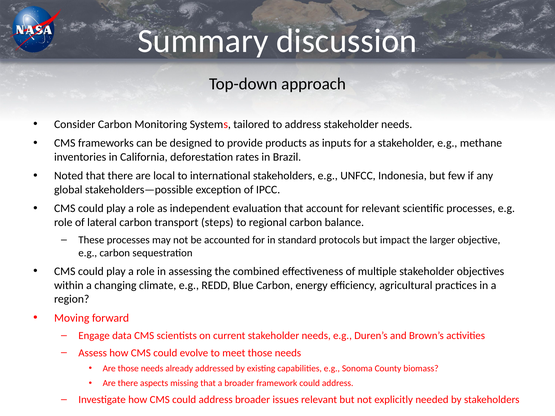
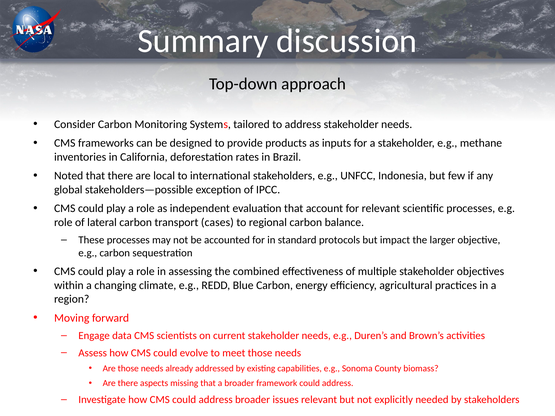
steps: steps -> cases
